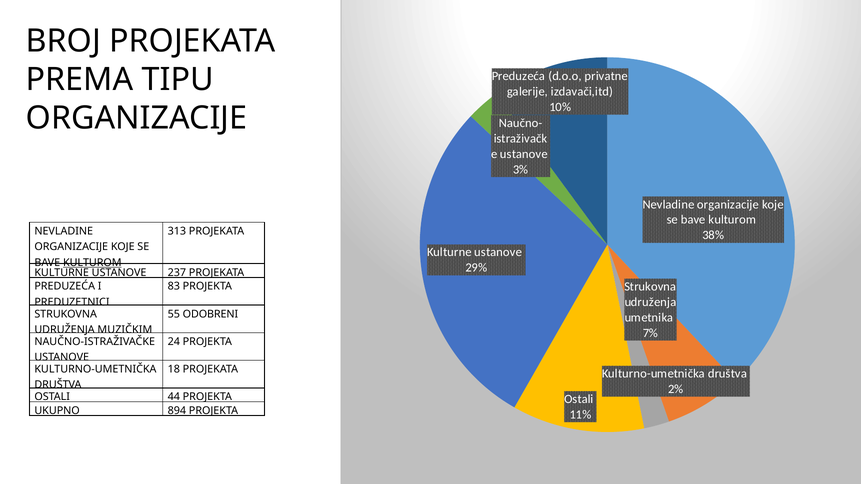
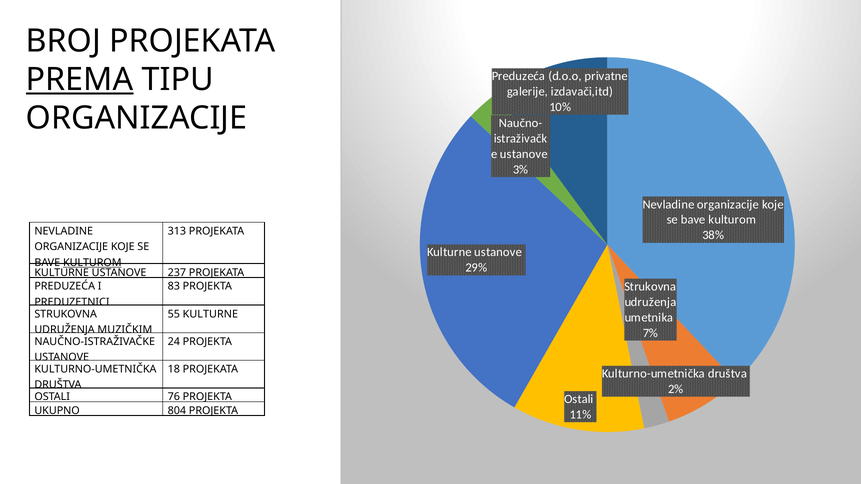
PREMA underline: none -> present
55 ODOBRENI: ODOBRENI -> KULTURNE
44: 44 -> 76
894: 894 -> 804
